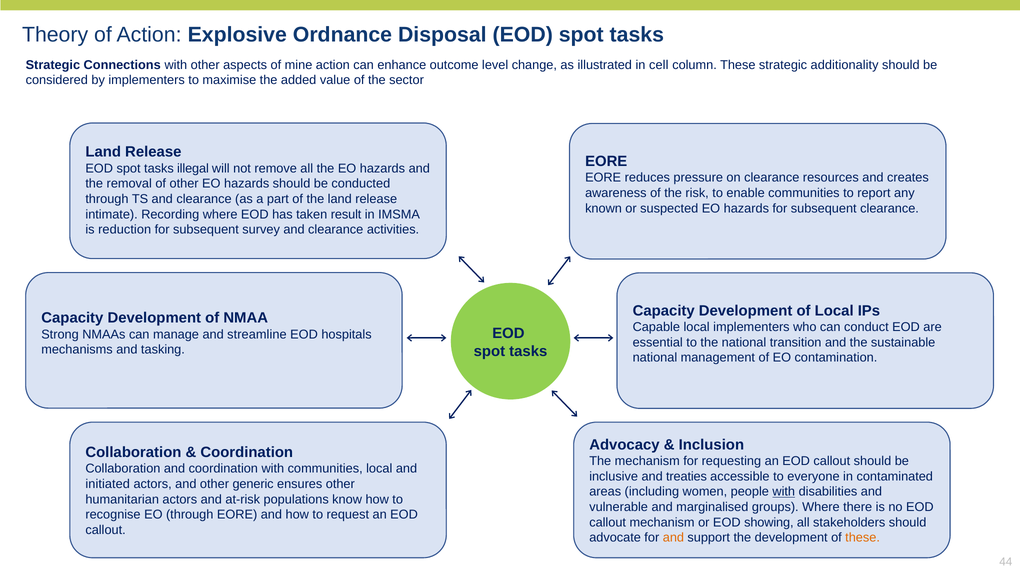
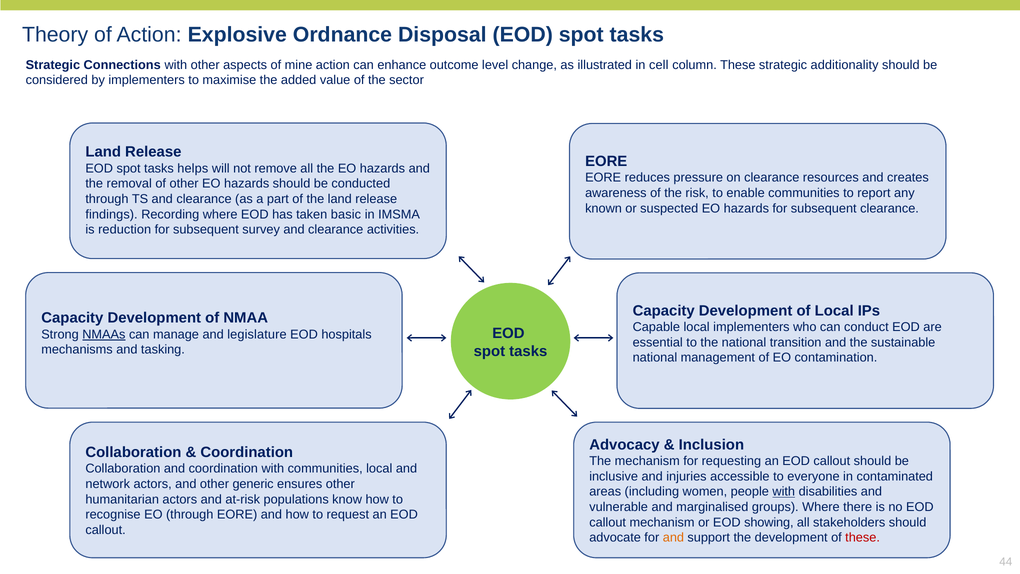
illegal: illegal -> helps
intimate: intimate -> findings
result: result -> basic
NMAAs underline: none -> present
streamline: streamline -> legislature
treaties: treaties -> injuries
initiated: initiated -> network
these at (863, 537) colour: orange -> red
